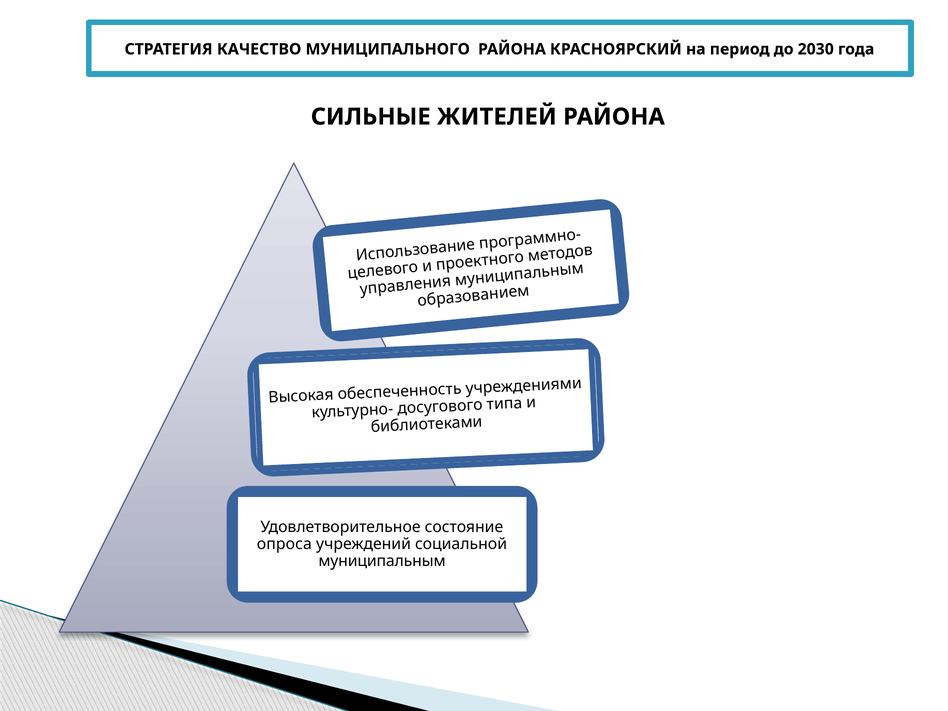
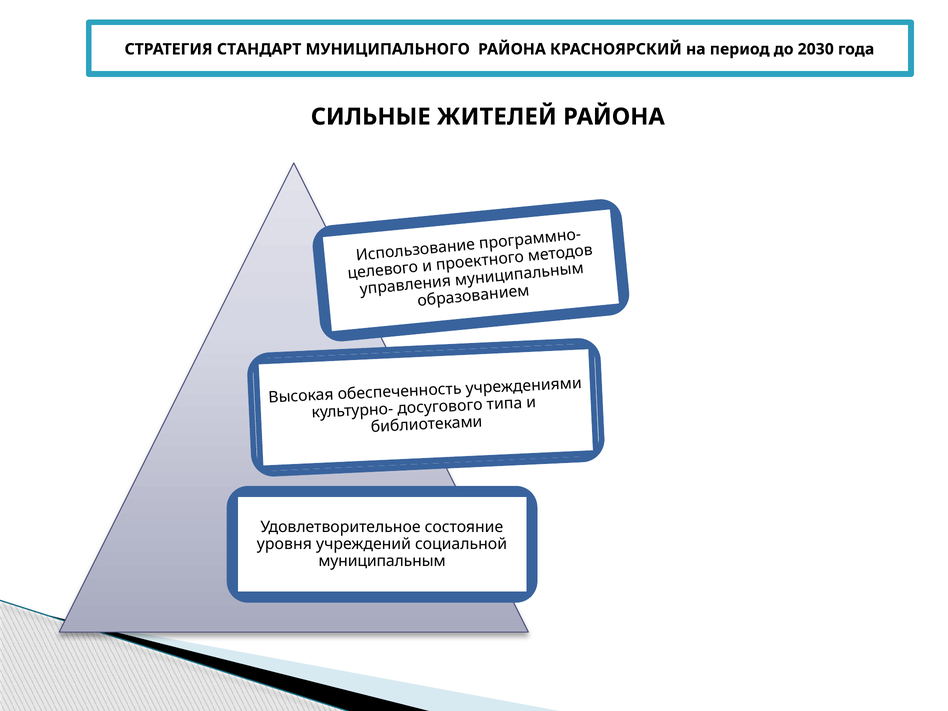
КАЧЕСТВО: КАЧЕСТВО -> СТАНДАРТ
опроса: опроса -> уровня
